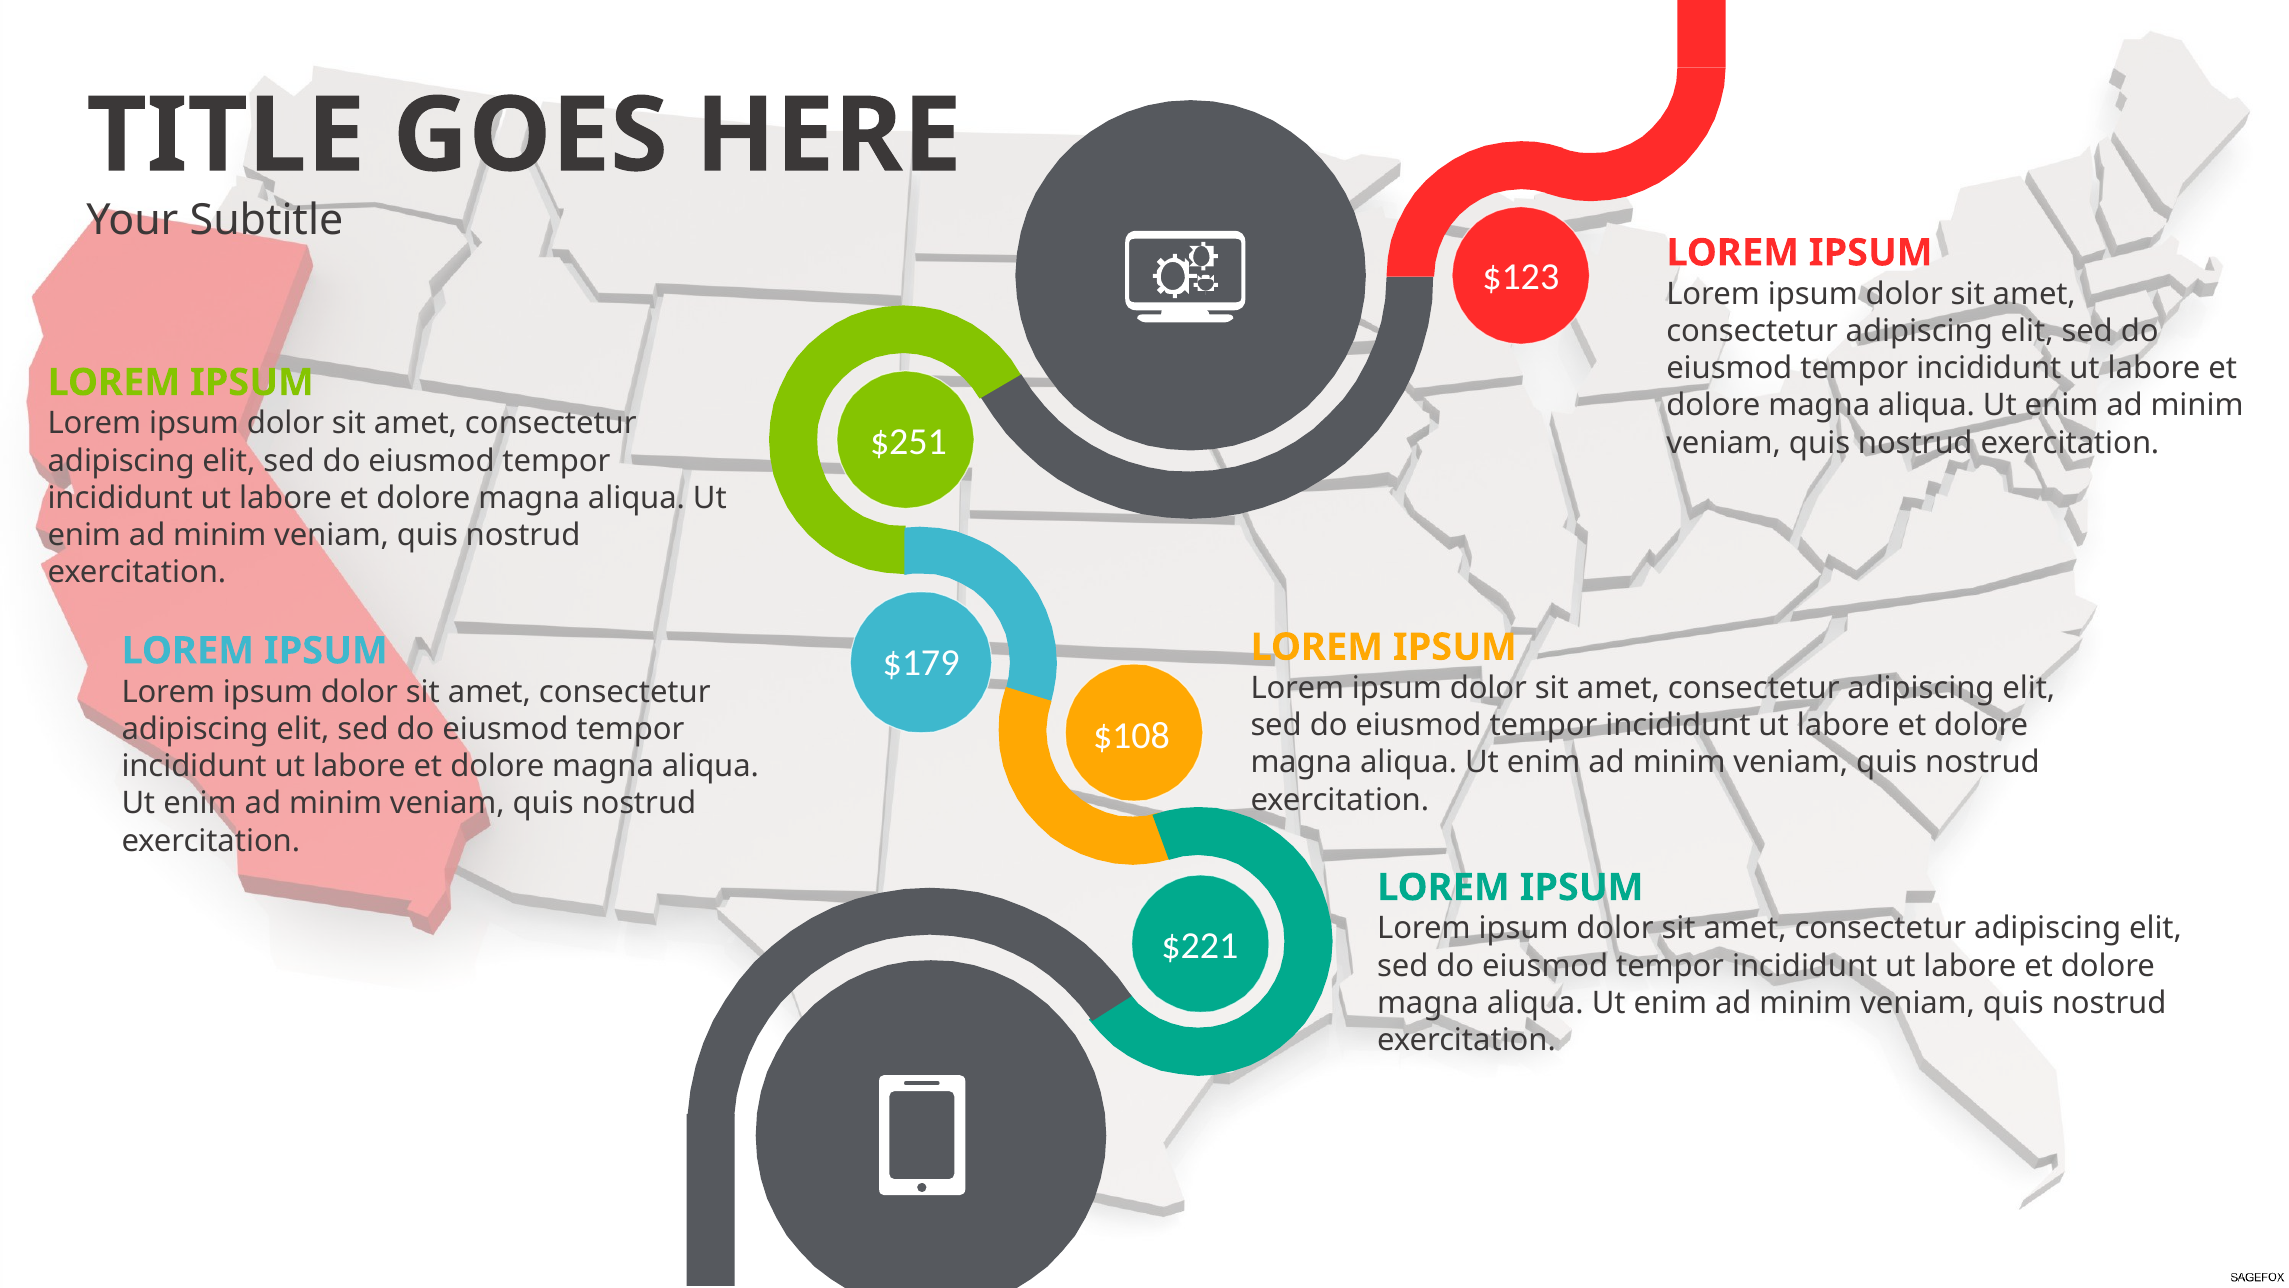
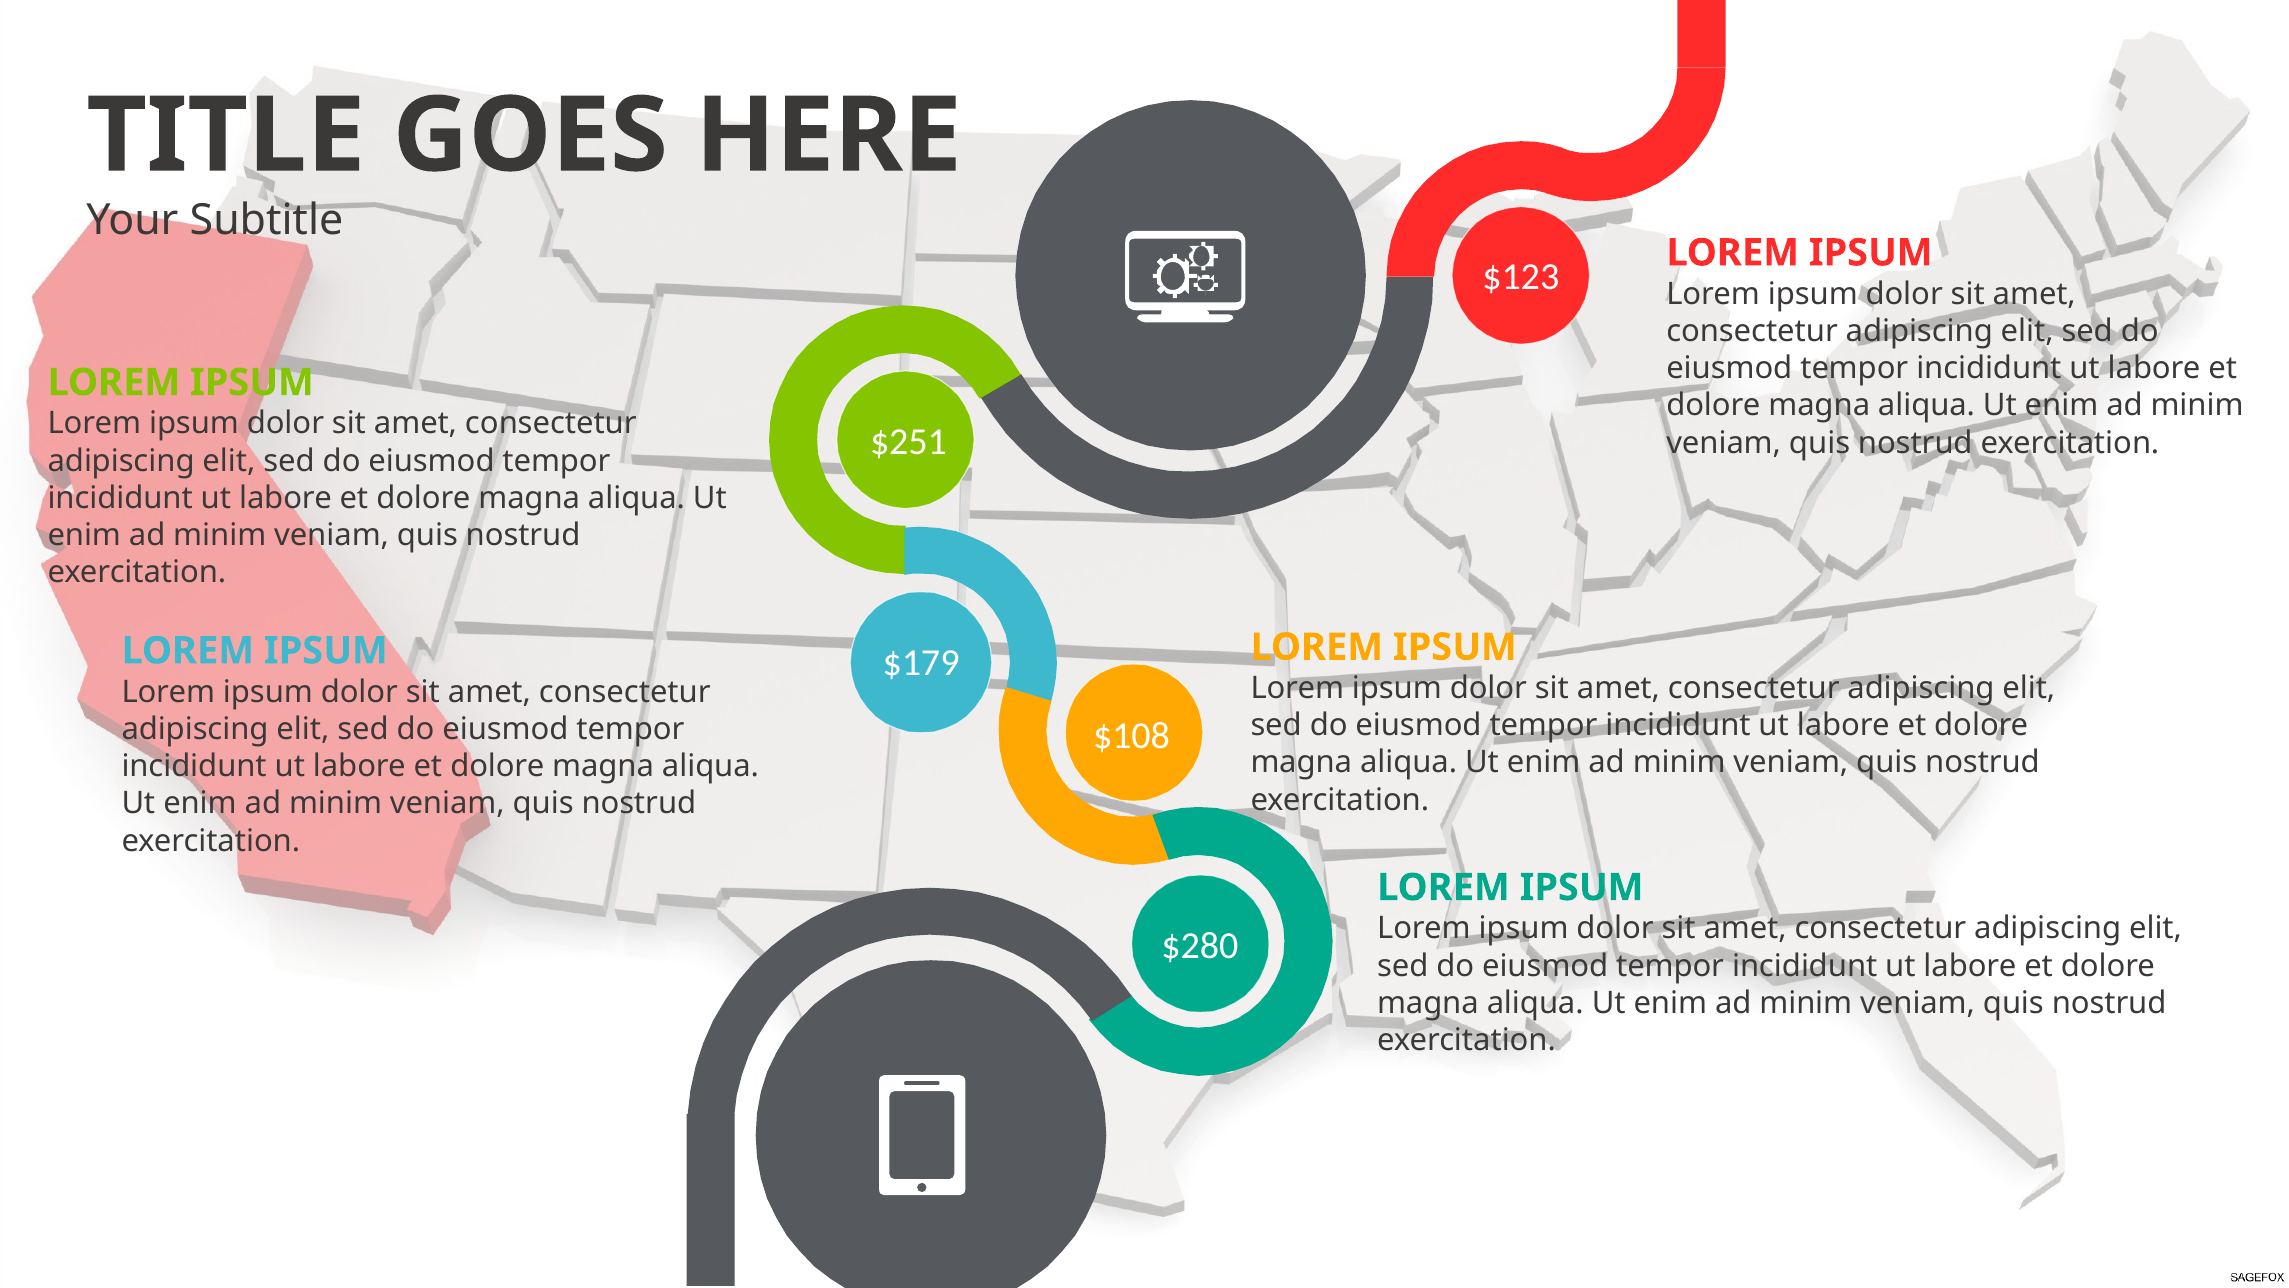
$221: $221 -> $280
